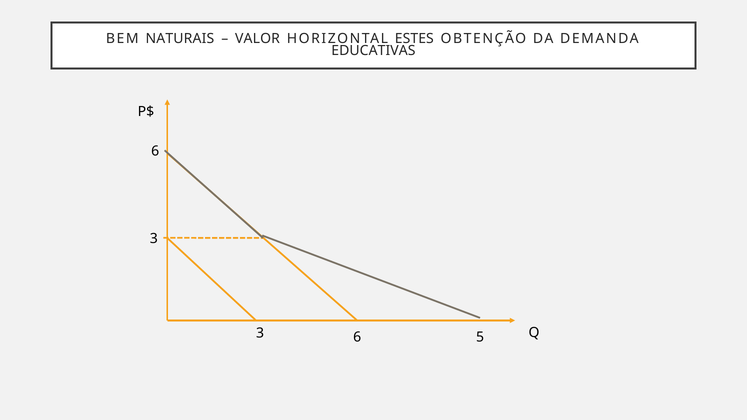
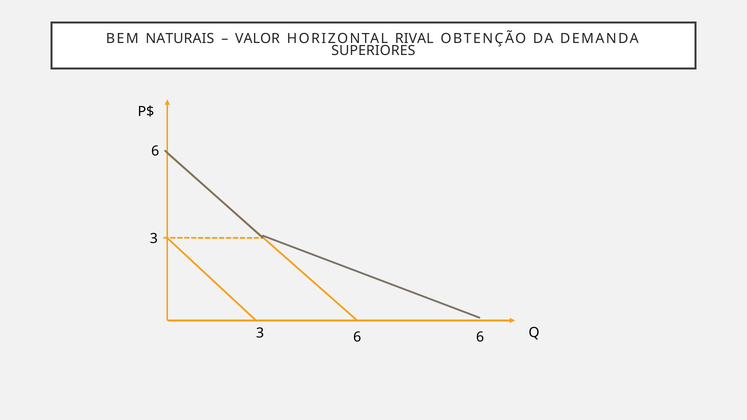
ESTES: ESTES -> RIVAL
EDUCATIVAS: EDUCATIVAS -> SUPERIORES
3 5: 5 -> 6
